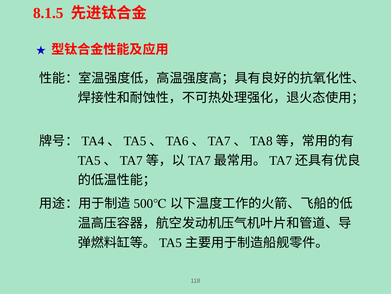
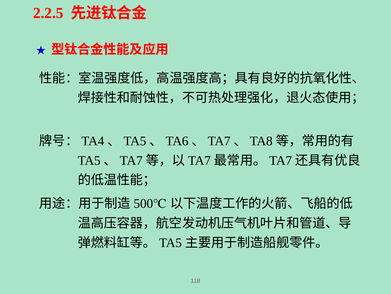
8.1.5: 8.1.5 -> 2.2.5
